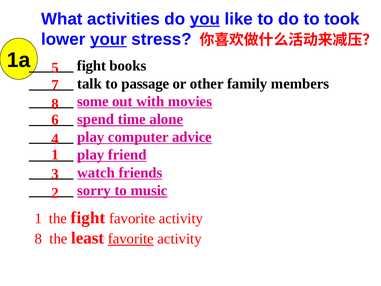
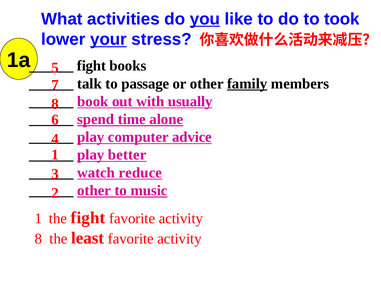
family underline: none -> present
some: some -> book
movies: movies -> usually
friend: friend -> better
friends: friends -> reduce
sorry at (94, 190): sorry -> other
favorite at (131, 239) underline: present -> none
